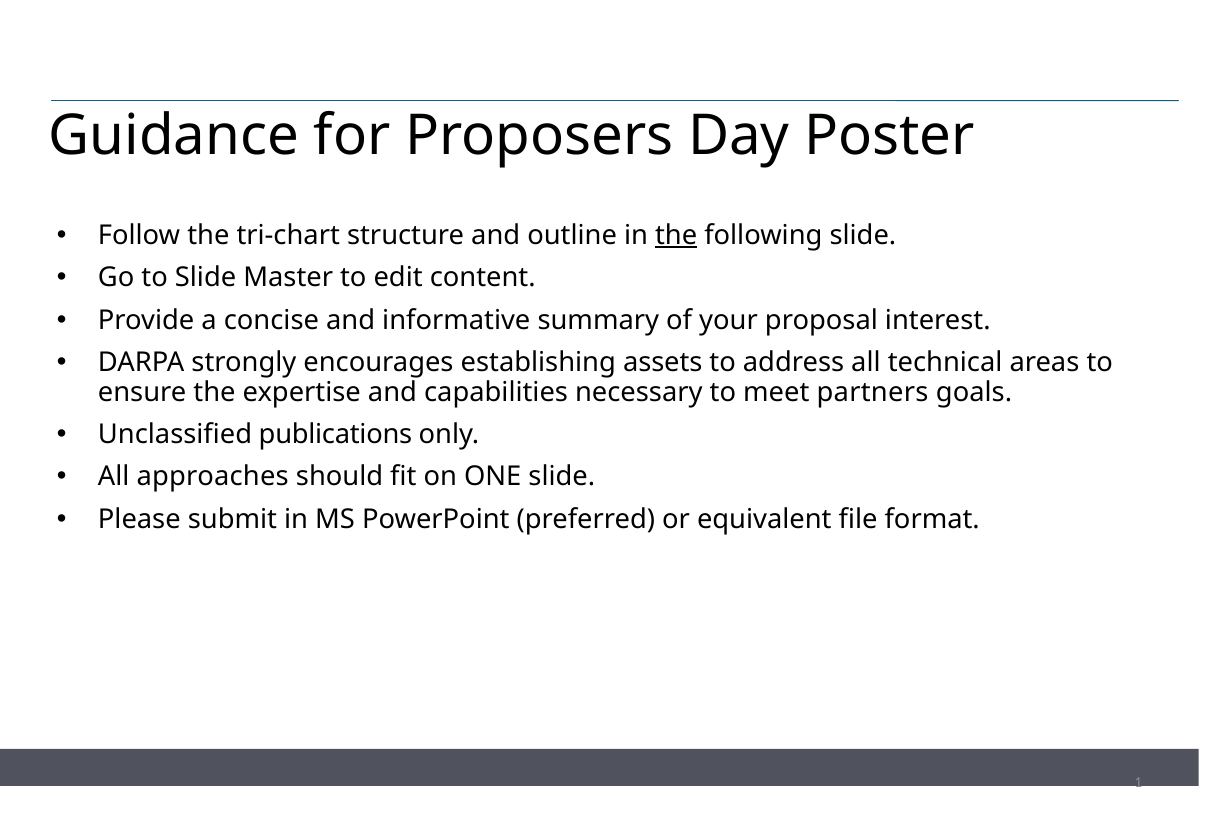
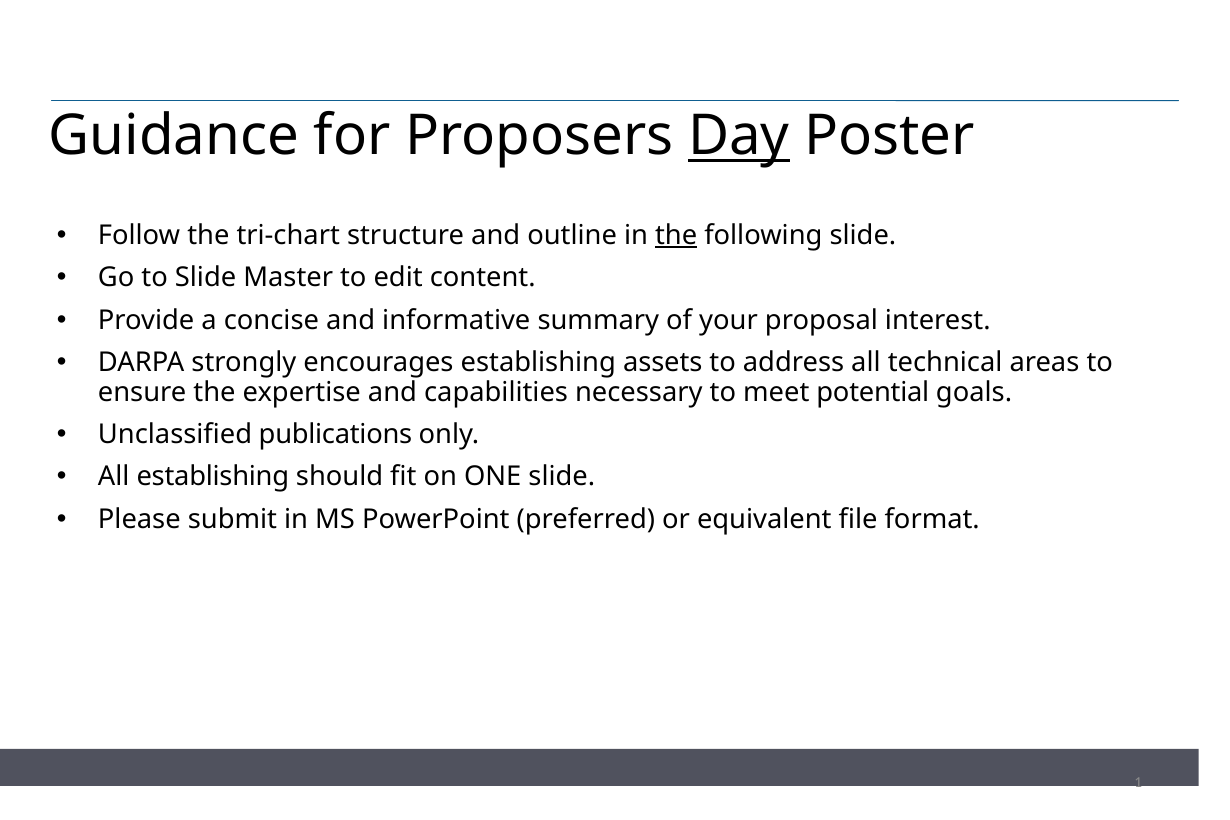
Day underline: none -> present
partners: partners -> potential
All approaches: approaches -> establishing
